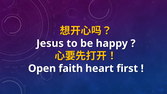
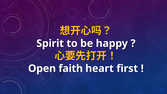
Jesus: Jesus -> Spirit
